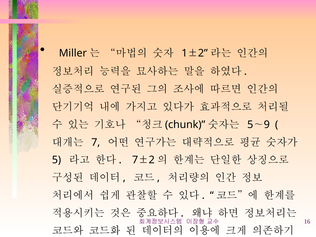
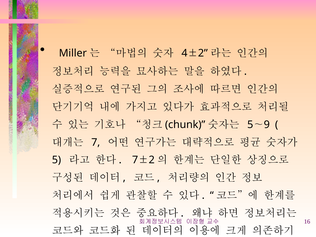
1: 1 -> 4
